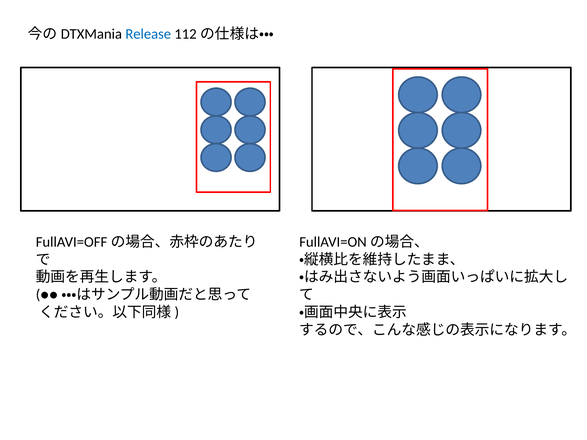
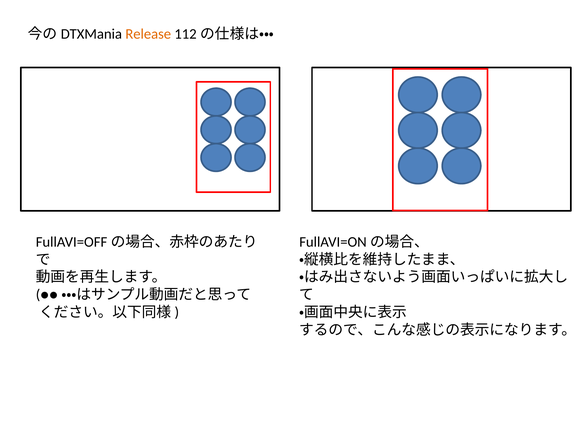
Release colour: blue -> orange
